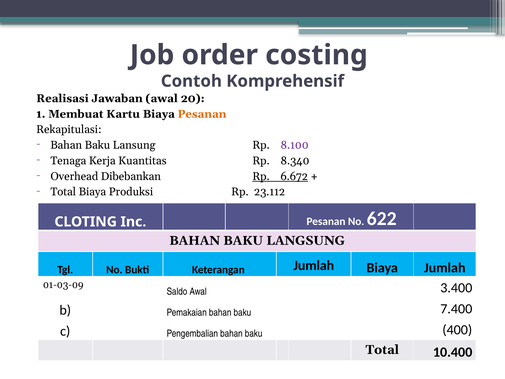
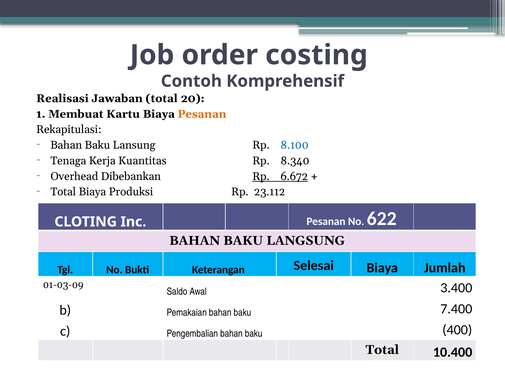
Jawaban awal: awal -> total
8.100 colour: purple -> blue
Keterangan Jumlah: Jumlah -> Selesai
